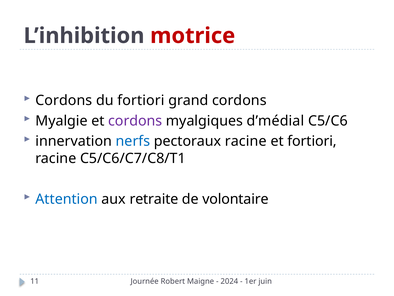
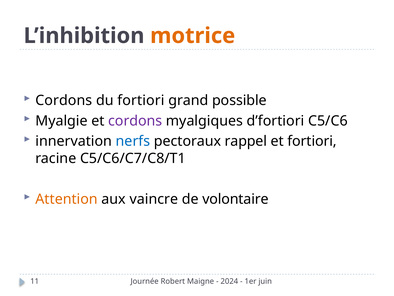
motrice colour: red -> orange
grand cordons: cordons -> possible
d’médial: d’médial -> d’fortiori
pectoraux racine: racine -> rappel
Attention colour: blue -> orange
retraite: retraite -> vaincre
